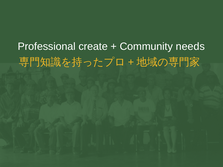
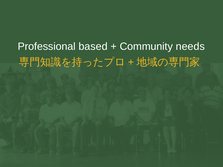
create: create -> based
